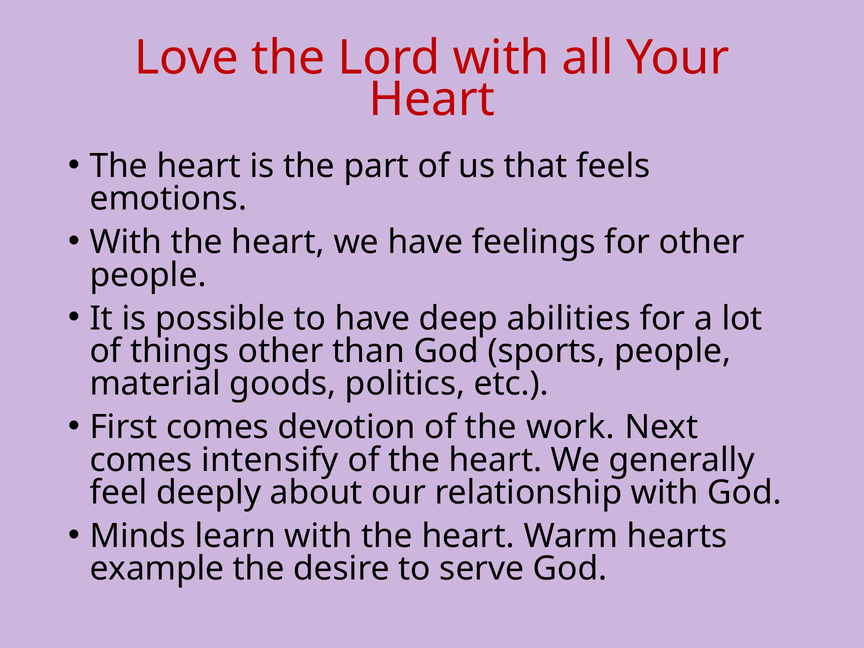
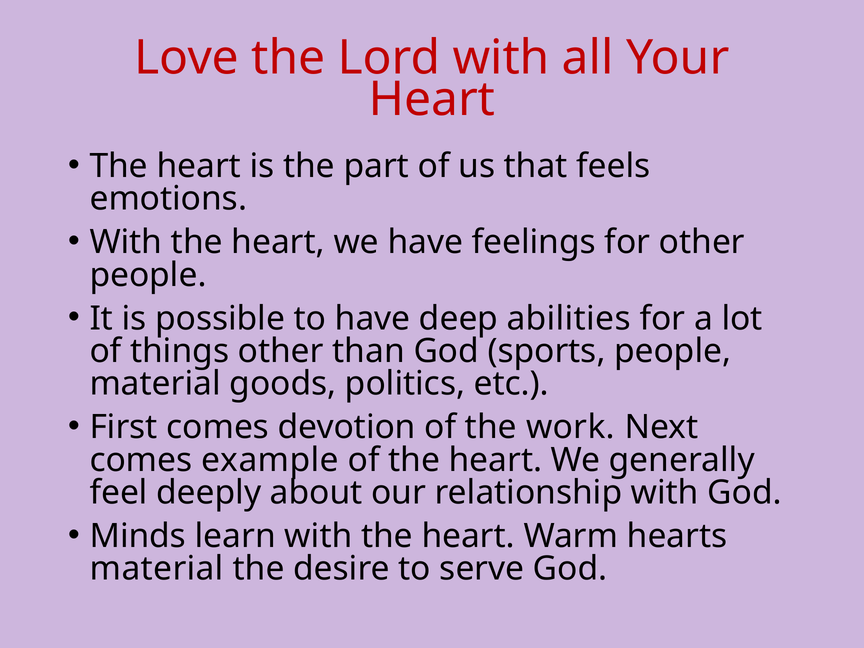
intensify: intensify -> example
example at (157, 569): example -> material
